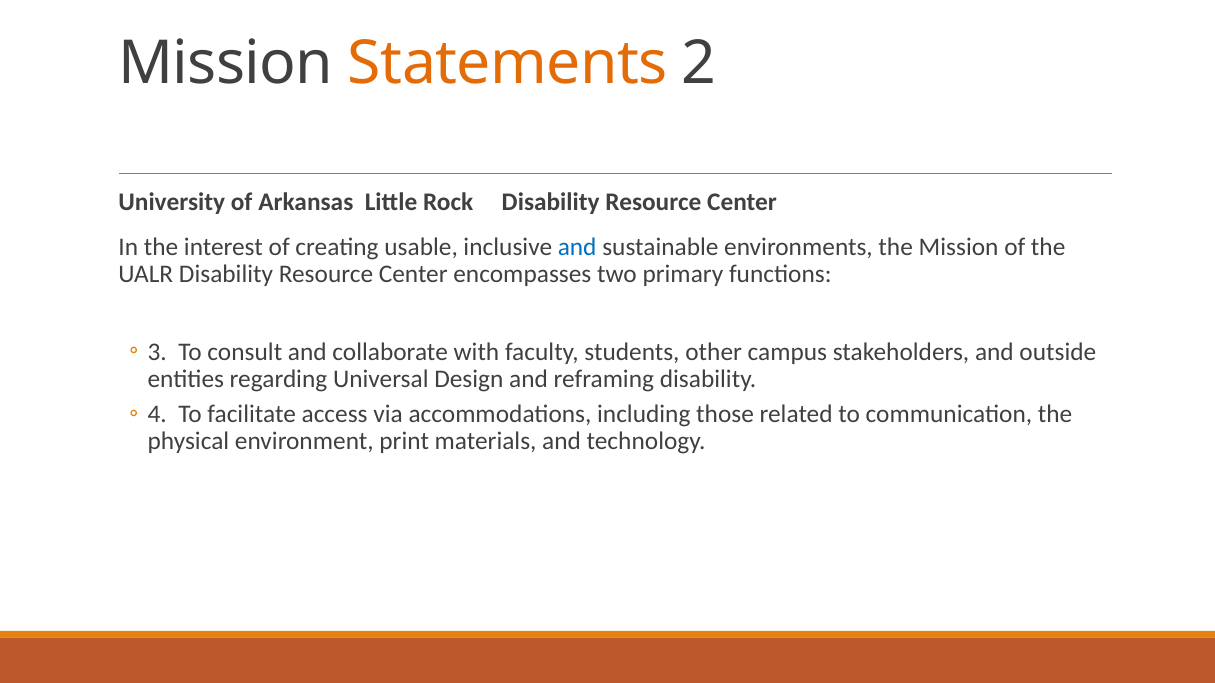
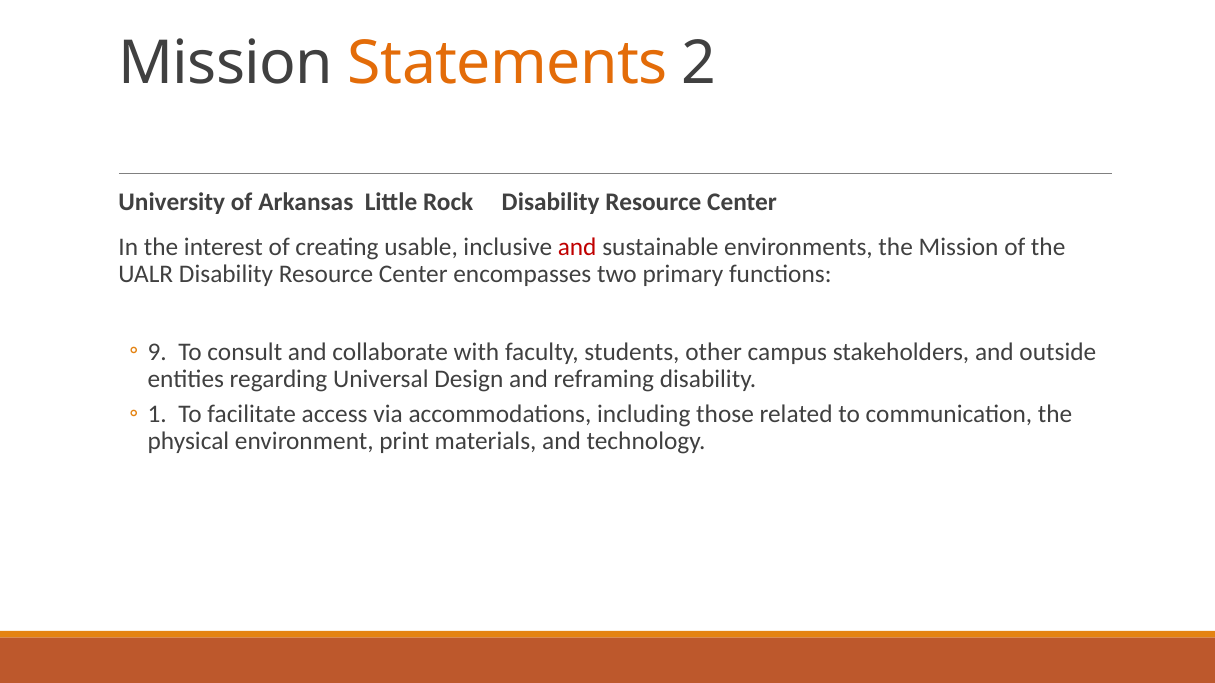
and at (577, 247) colour: blue -> red
3: 3 -> 9
4: 4 -> 1
